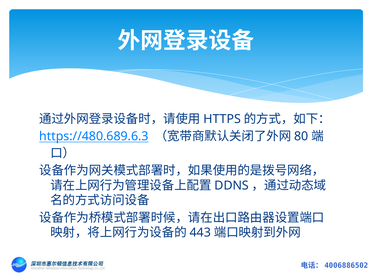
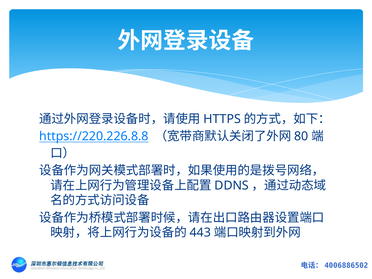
https://480.689.6.3: https://480.689.6.3 -> https://220.226.8.8
